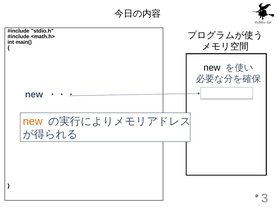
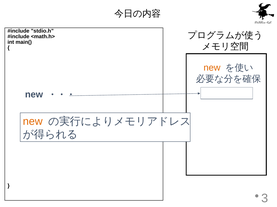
new at (212, 68) colour: black -> orange
